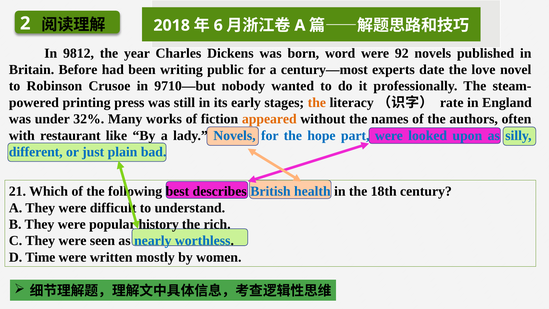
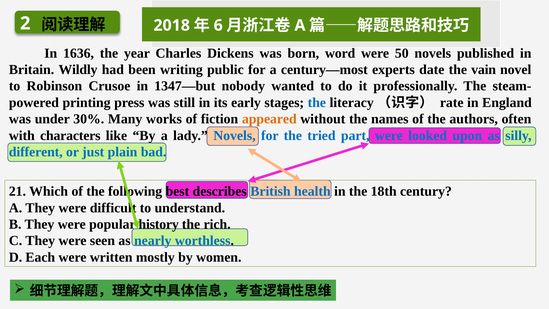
9812: 9812 -> 1636
92: 92 -> 50
Before: Before -> Wildly
love: love -> vain
9710—but: 9710—but -> 1347—but
the at (317, 103) colour: orange -> blue
32%: 32% -> 30%
restaurant: restaurant -> characters
hope: hope -> tried
Time: Time -> Each
